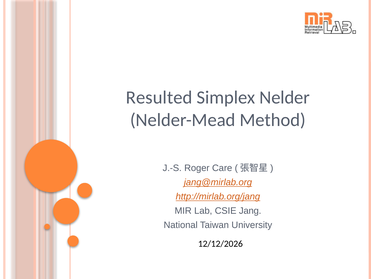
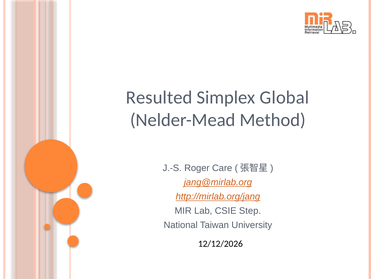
Nelder: Nelder -> Global
Jang: Jang -> Step
